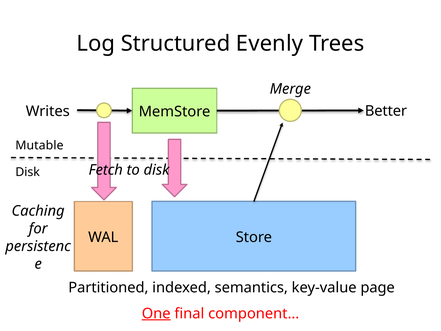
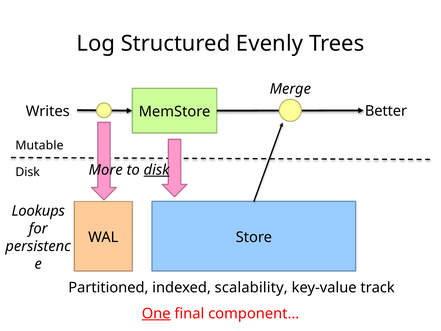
Fetch: Fetch -> More
disk at (157, 170) underline: none -> present
Caching: Caching -> Lookups
semantics: semantics -> scalability
page: page -> track
